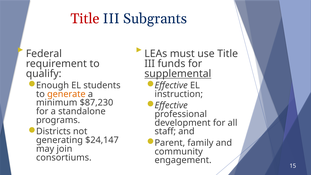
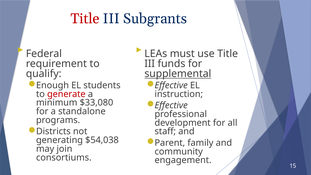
generate colour: orange -> red
$87,230: $87,230 -> $33,080
$24,147: $24,147 -> $54,038
